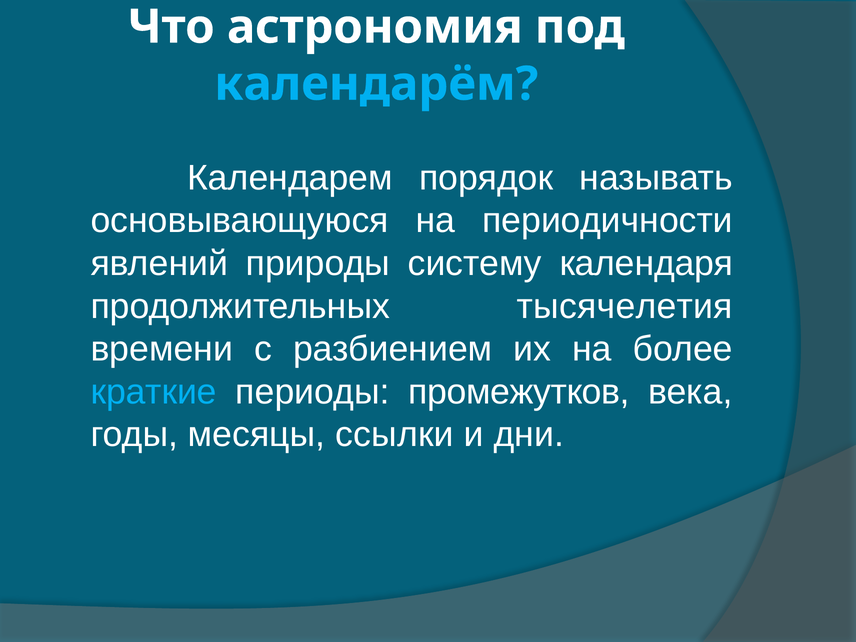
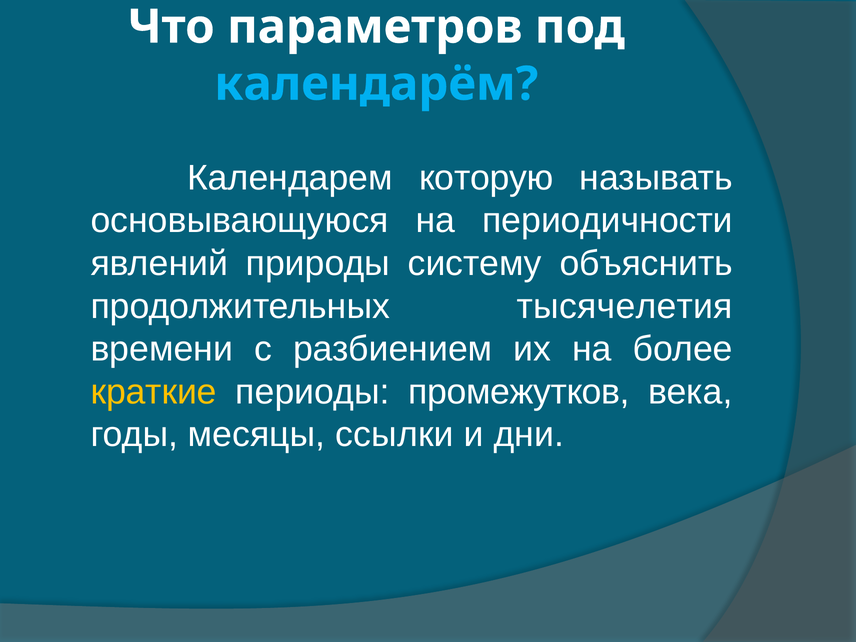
астрономия: астрономия -> параметров
порядок: порядок -> которую
календаря: календаря -> объяснить
краткие colour: light blue -> yellow
